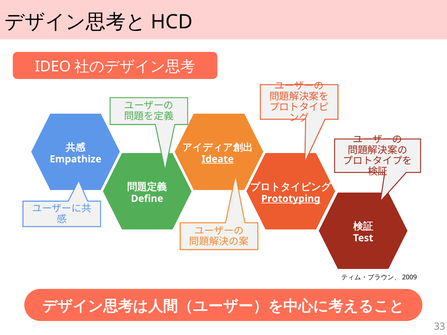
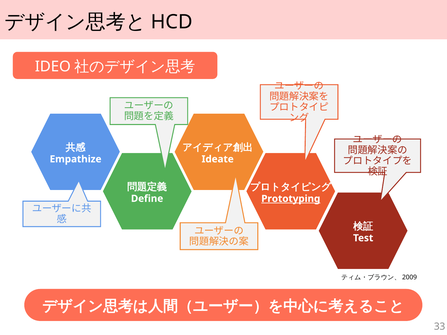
Ideate underline: present -> none
